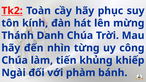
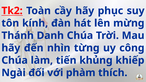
bánh: bánh -> thích
